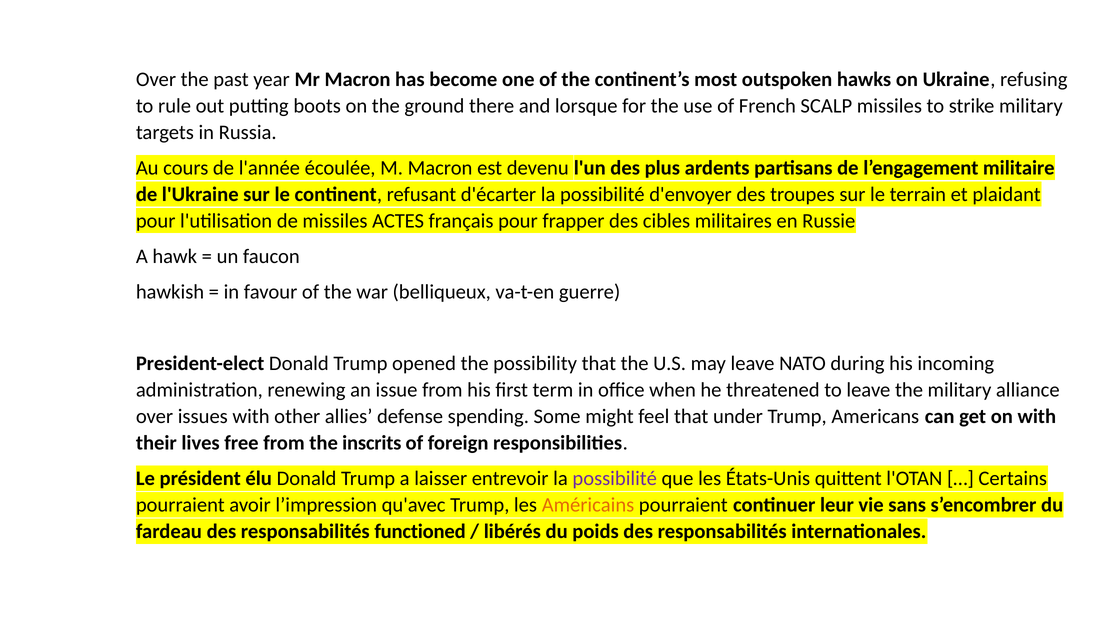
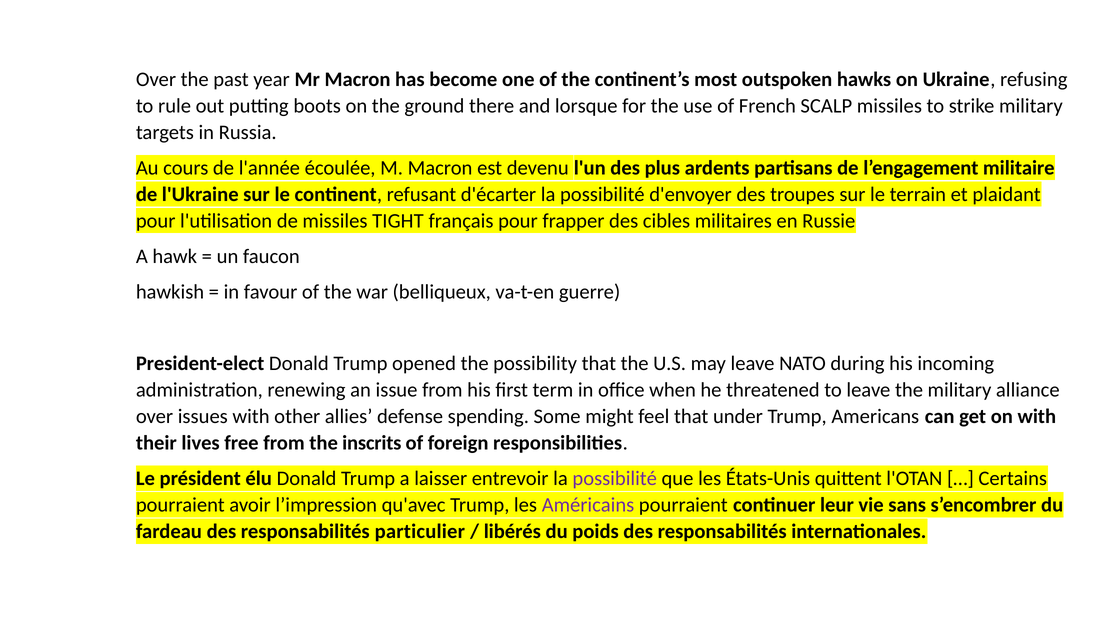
ACTES: ACTES -> TIGHT
Américains colour: orange -> purple
functioned: functioned -> particulier
